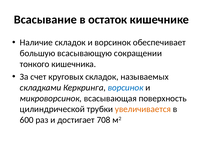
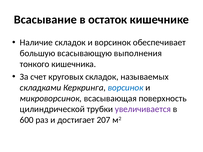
сокращении: сокращении -> выполнения
увеличивается colour: orange -> purple
708: 708 -> 207
